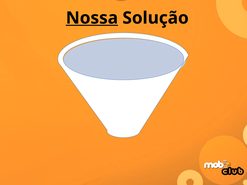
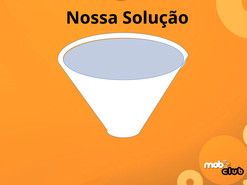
Nossa underline: present -> none
